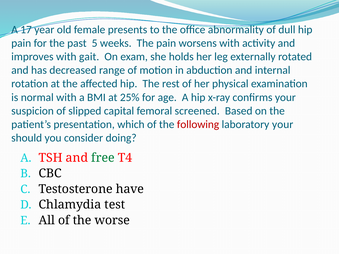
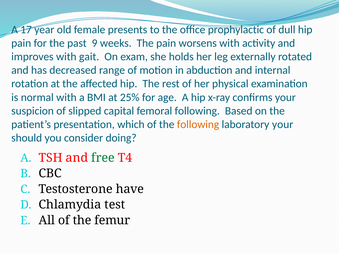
abnormality: abnormality -> prophylactic
5: 5 -> 9
femoral screened: screened -> following
following at (198, 125) colour: red -> orange
worse: worse -> femur
